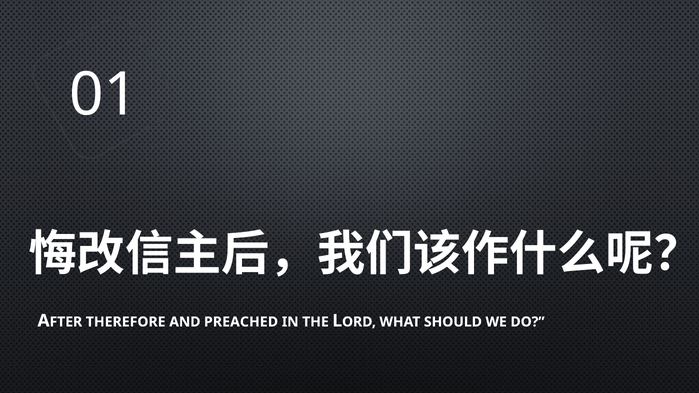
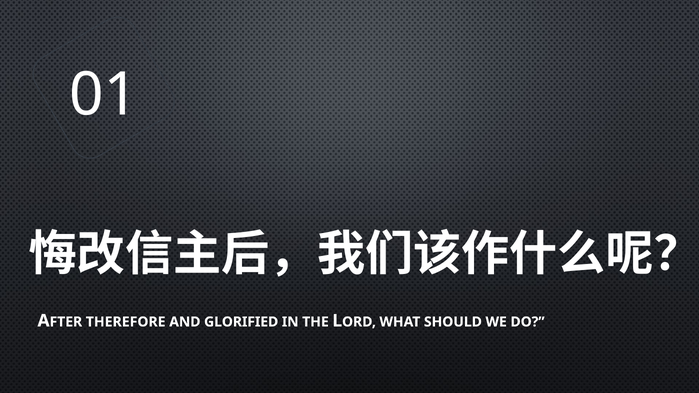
PREACHED: PREACHED -> GLORIFIED
